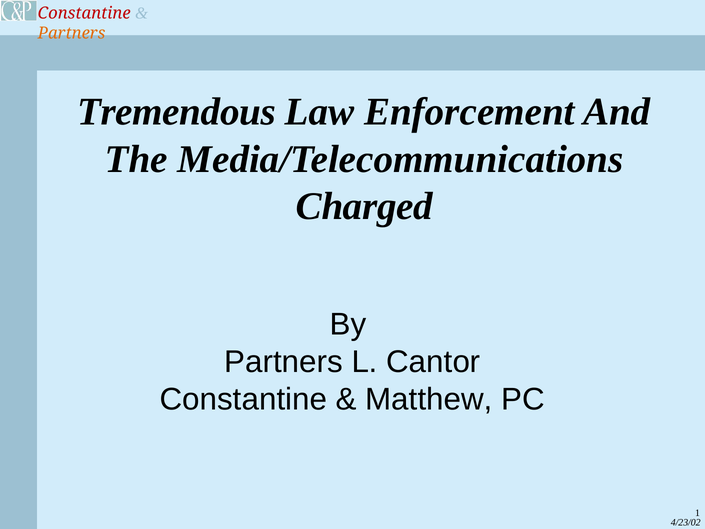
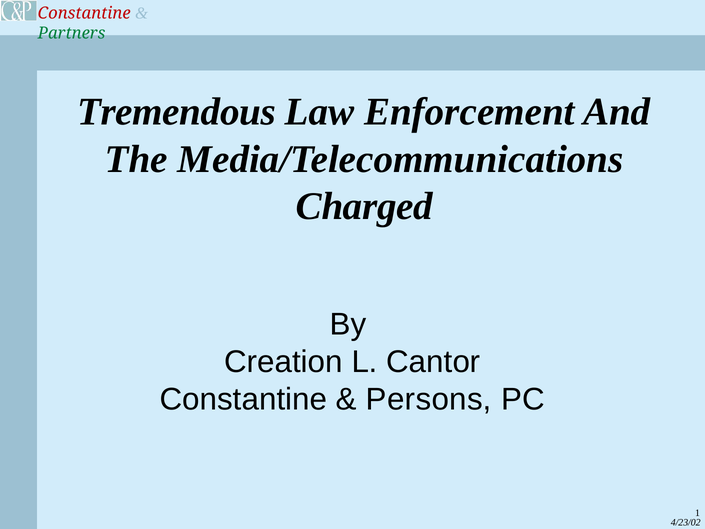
Partners at (72, 33) colour: orange -> green
Partners at (284, 362): Partners -> Creation
Matthew: Matthew -> Persons
